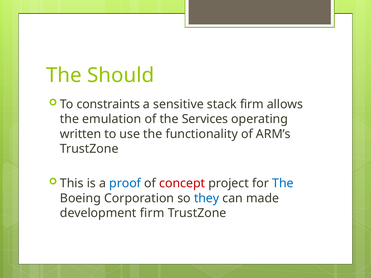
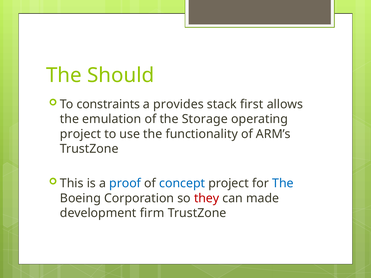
sensitive: sensitive -> provides
stack firm: firm -> first
Services: Services -> Storage
written at (81, 134): written -> project
concept colour: red -> blue
they colour: blue -> red
